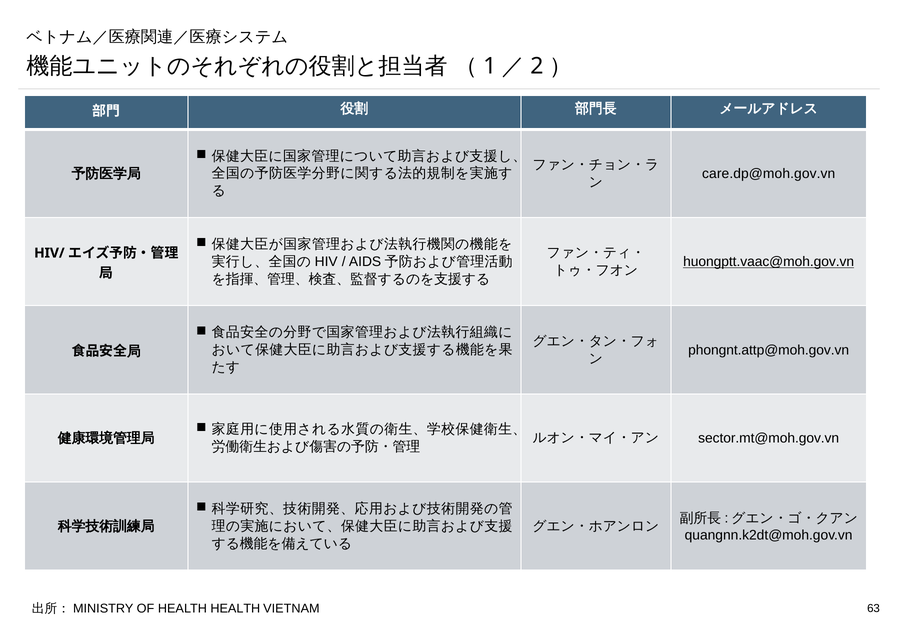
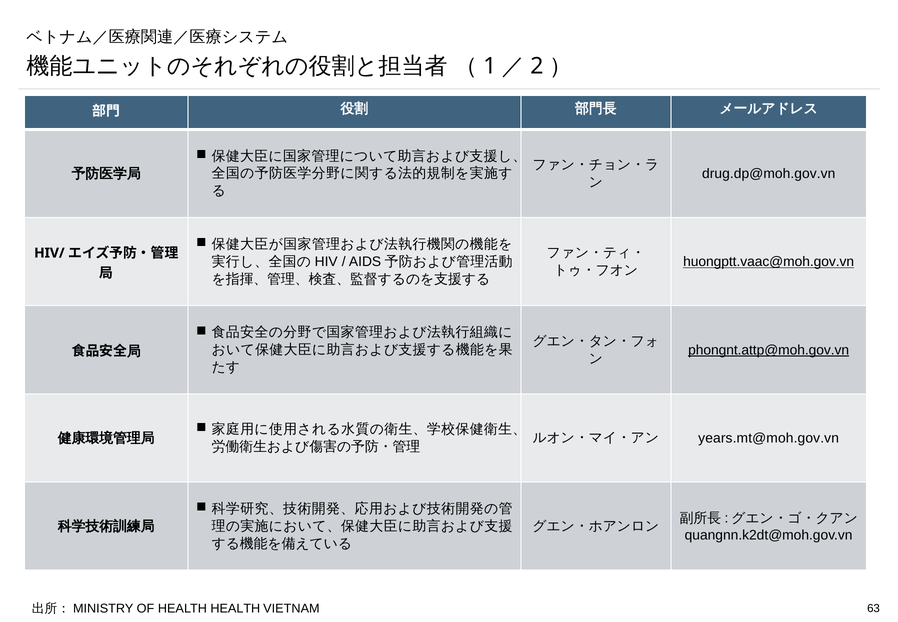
care.dp@moh.gov.vn: care.dp@moh.gov.vn -> drug.dp@moh.gov.vn
phongnt.attp@moh.gov.vn underline: none -> present
sector.mt@moh.gov.vn: sector.mt@moh.gov.vn -> years.mt@moh.gov.vn
